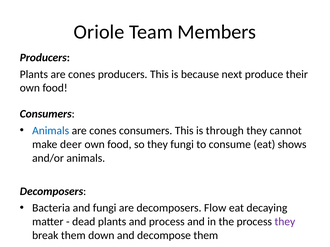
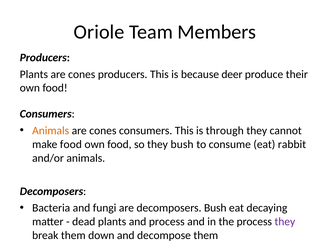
next: next -> deer
Animals at (51, 131) colour: blue -> orange
make deer: deer -> food
they fungi: fungi -> bush
shows: shows -> rabbit
decomposers Flow: Flow -> Bush
